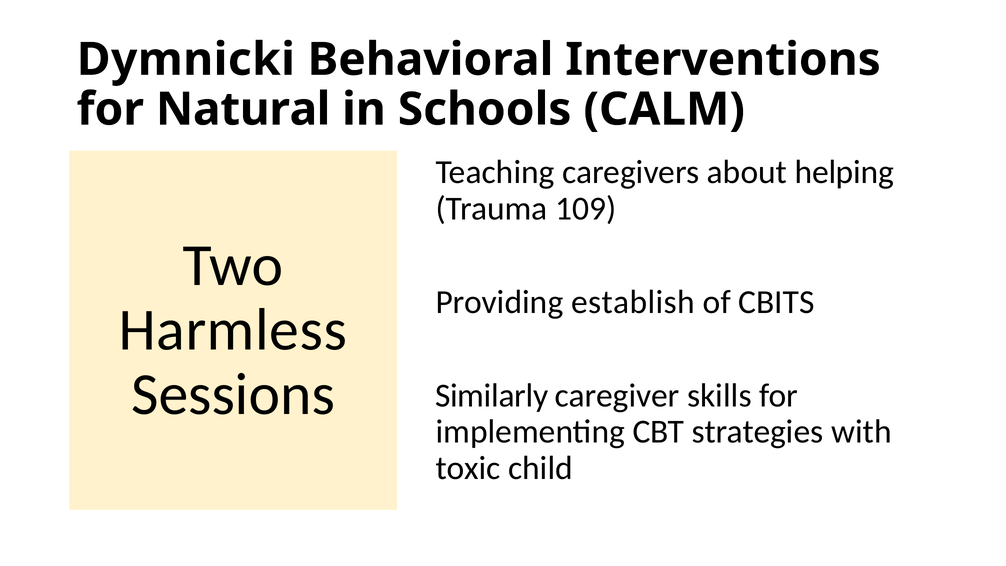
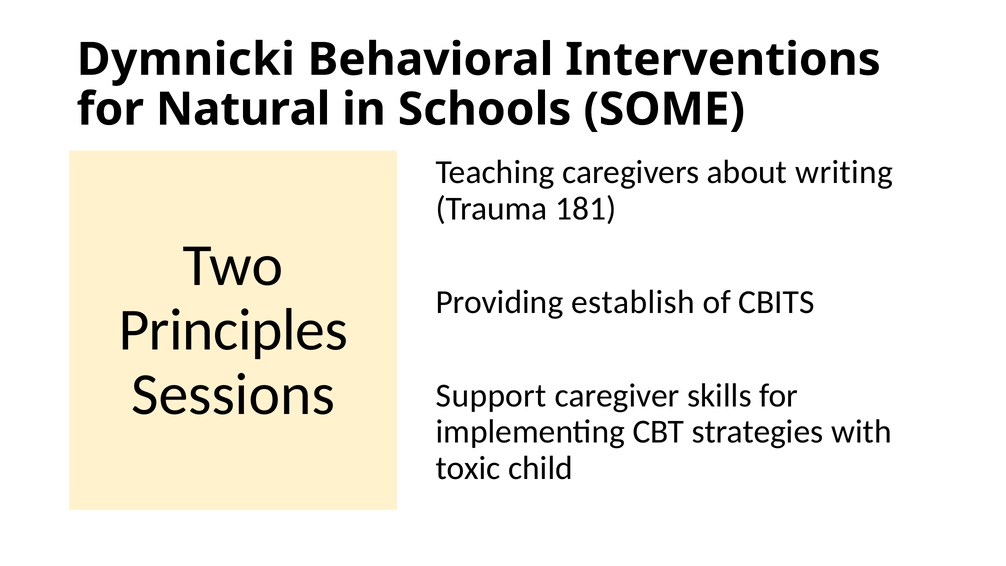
CALM: CALM -> SOME
helping: helping -> writing
109: 109 -> 181
Harmless: Harmless -> Principles
Similarly: Similarly -> Support
